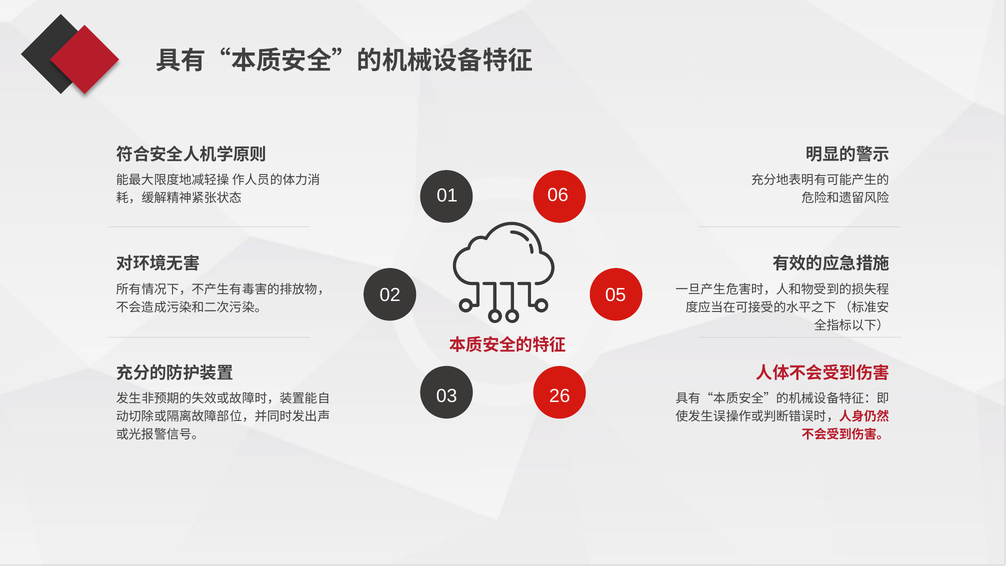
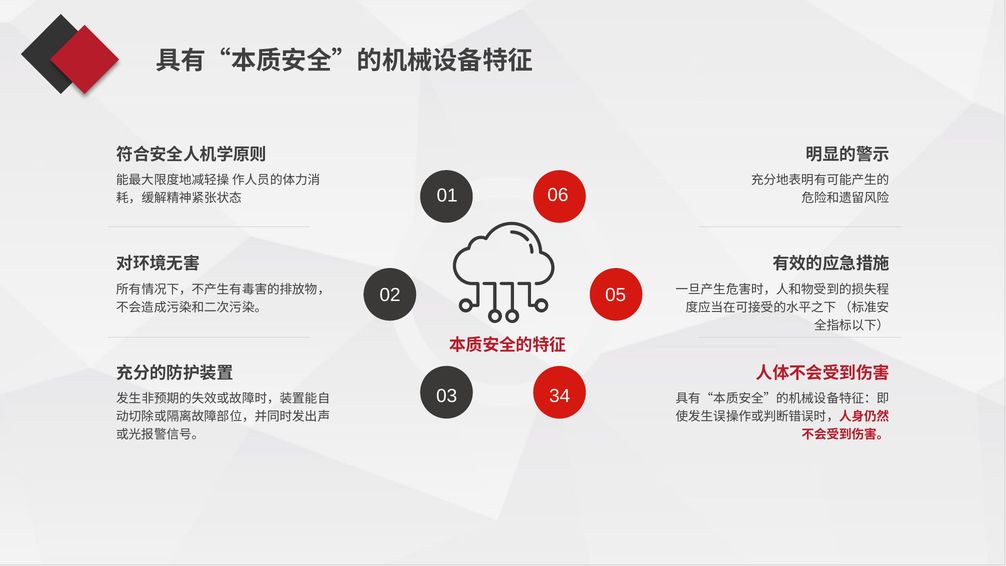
26: 26 -> 34
